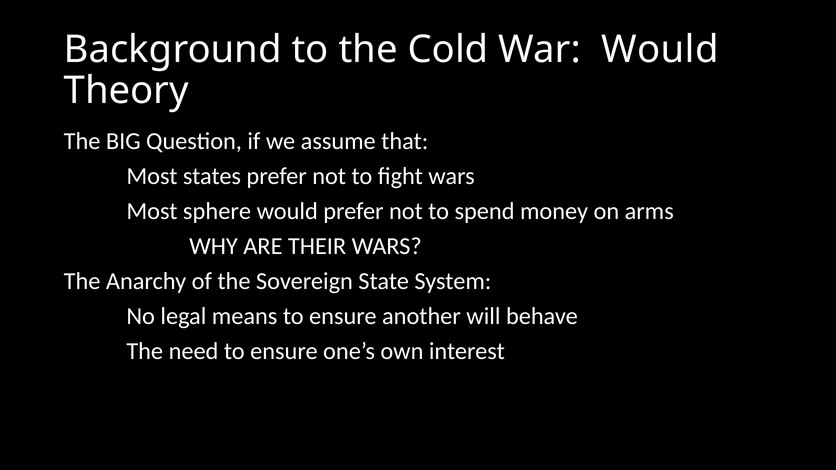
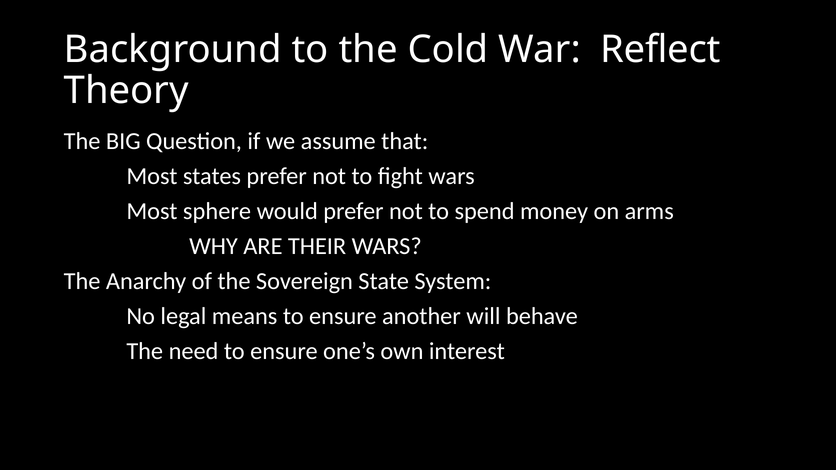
War Would: Would -> Reflect
